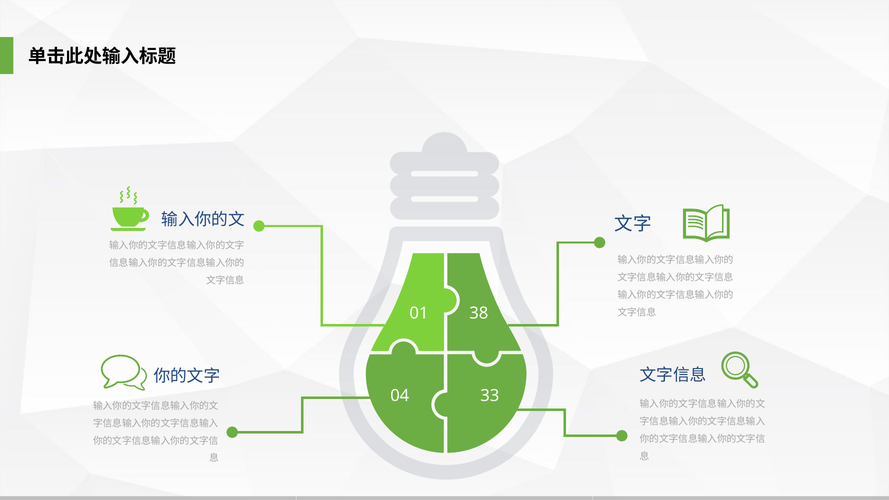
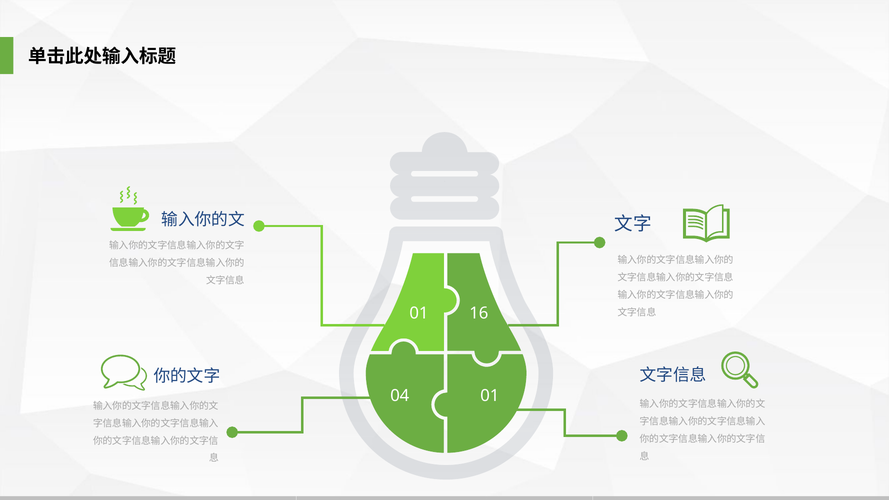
38: 38 -> 16
04 33: 33 -> 01
